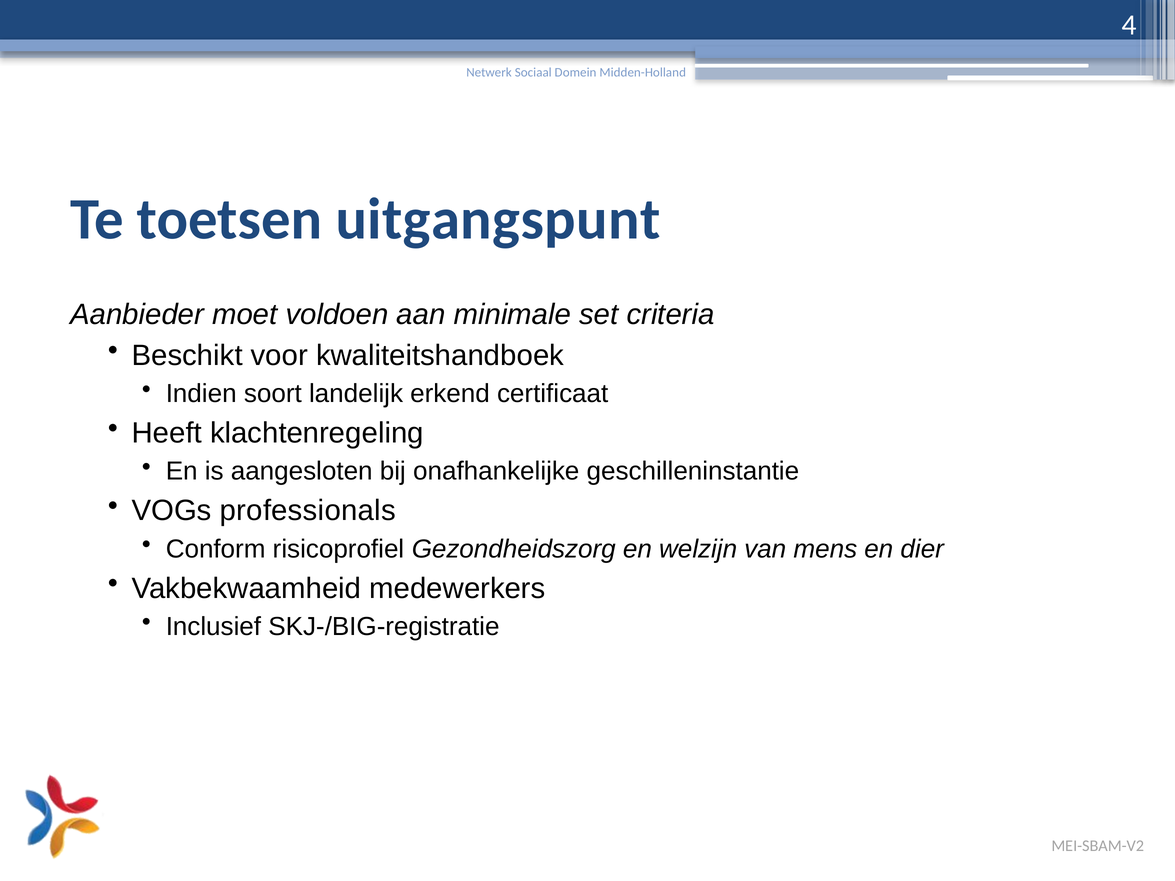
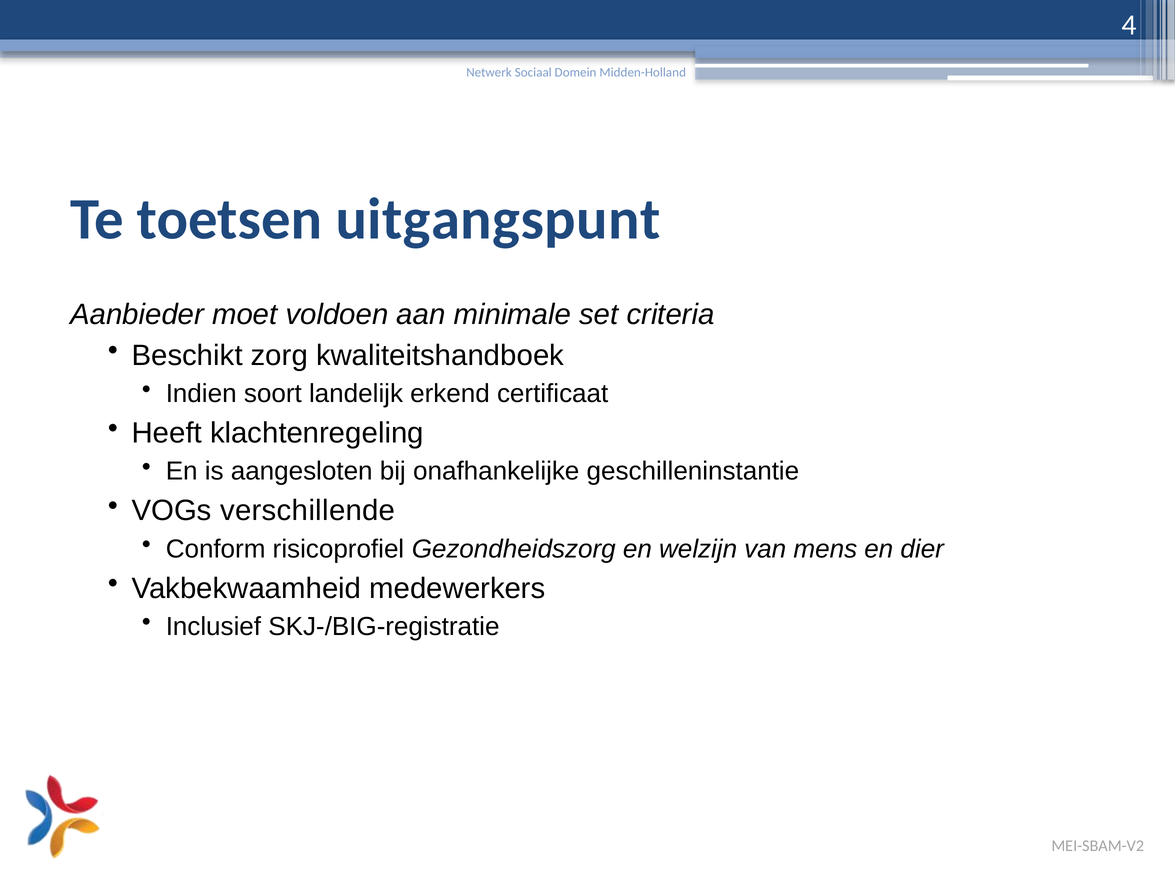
voor: voor -> zorg
professionals: professionals -> verschillende
